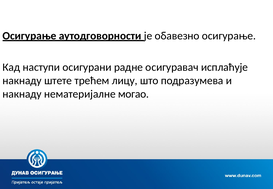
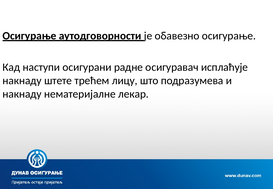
могао: могао -> лекар
